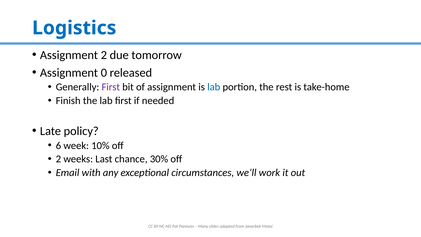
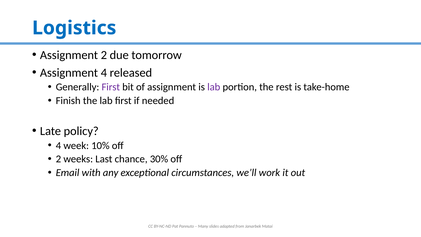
Assignment 0: 0 -> 4
lab at (214, 87) colour: blue -> purple
6 at (58, 145): 6 -> 4
